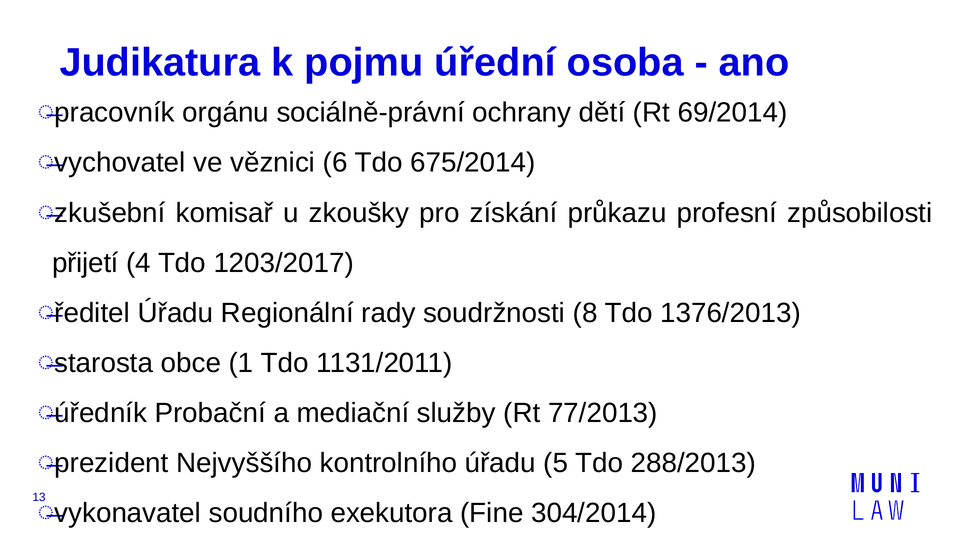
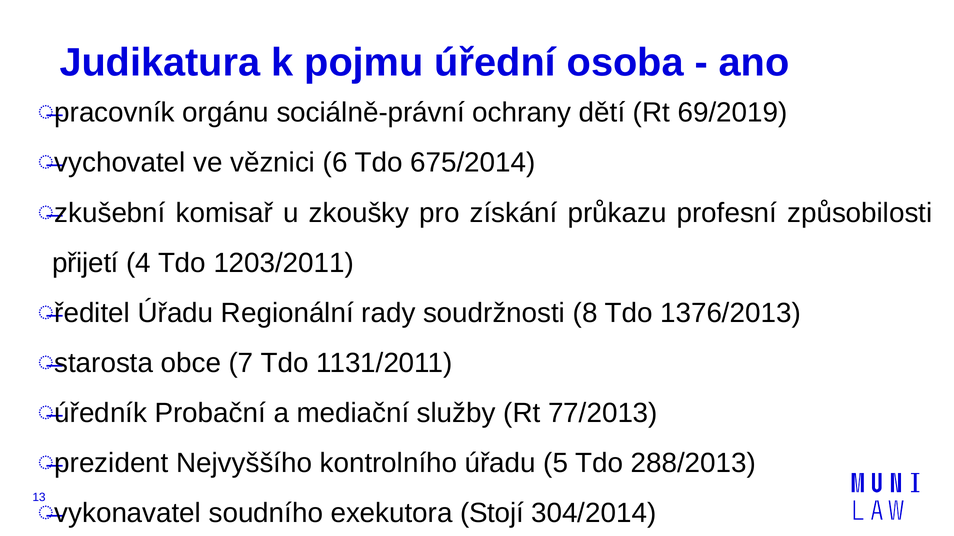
69/2014: 69/2014 -> 69/2019
1203/2017: 1203/2017 -> 1203/2011
1: 1 -> 7
Fine: Fine -> Stojí
